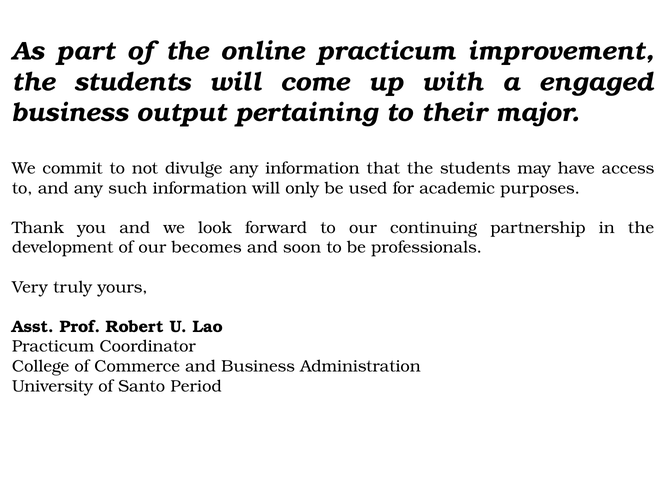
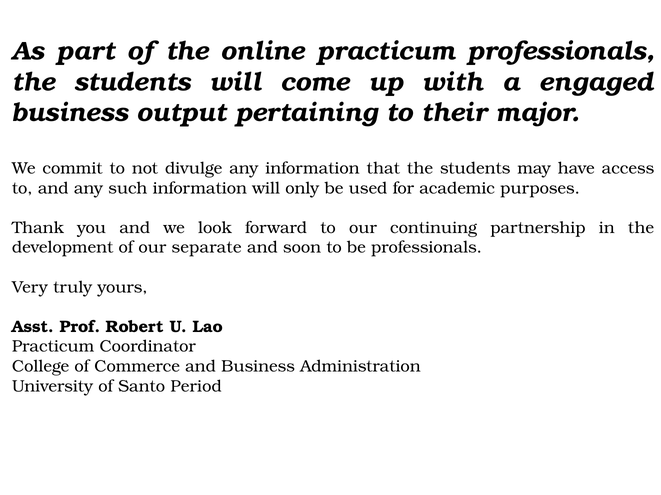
practicum improvement: improvement -> professionals
becomes: becomes -> separate
